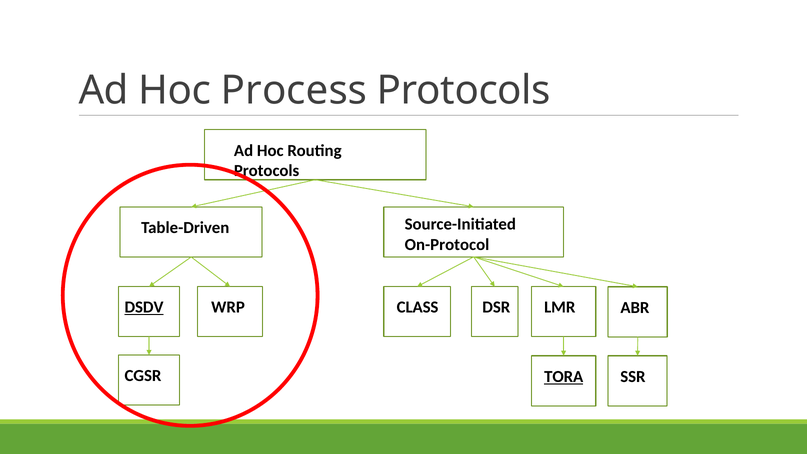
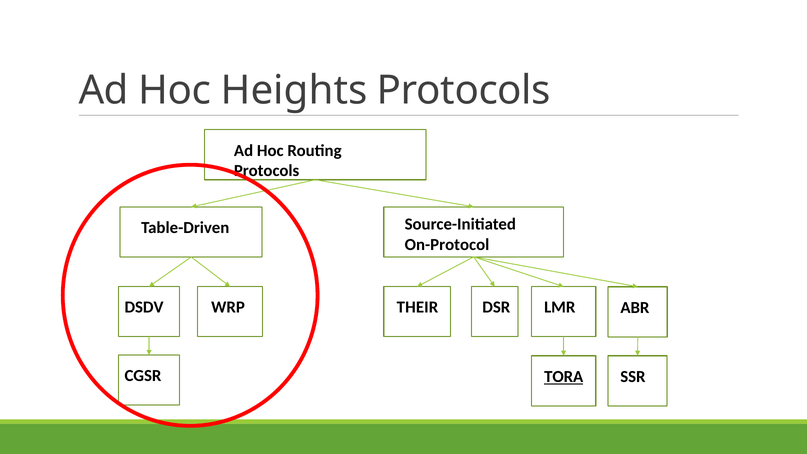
Process: Process -> Heights
DSDV underline: present -> none
CLASS: CLASS -> THEIR
